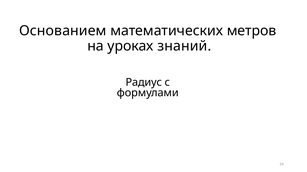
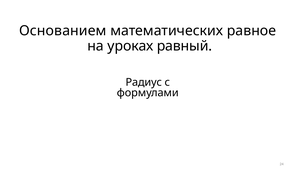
метров: метров -> равное
знаний: знаний -> равный
